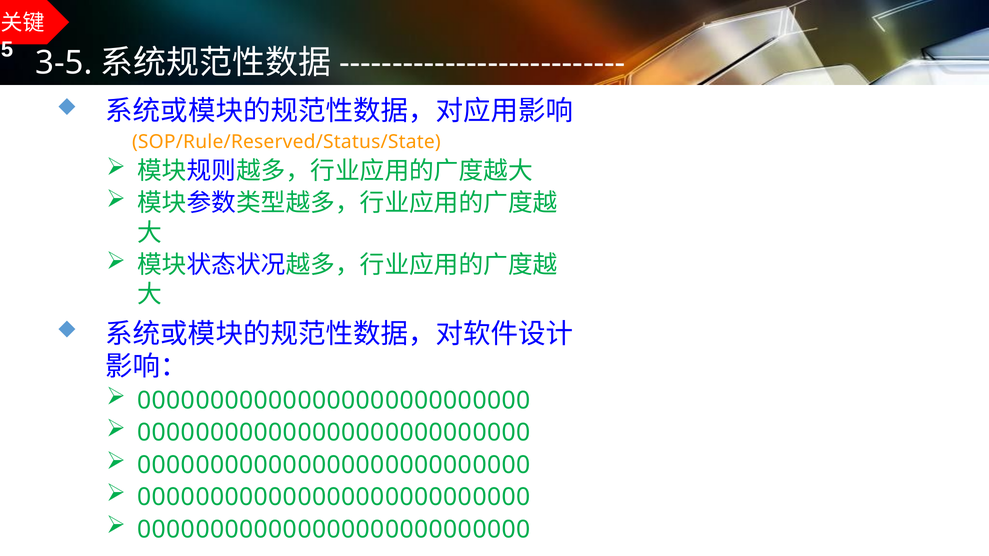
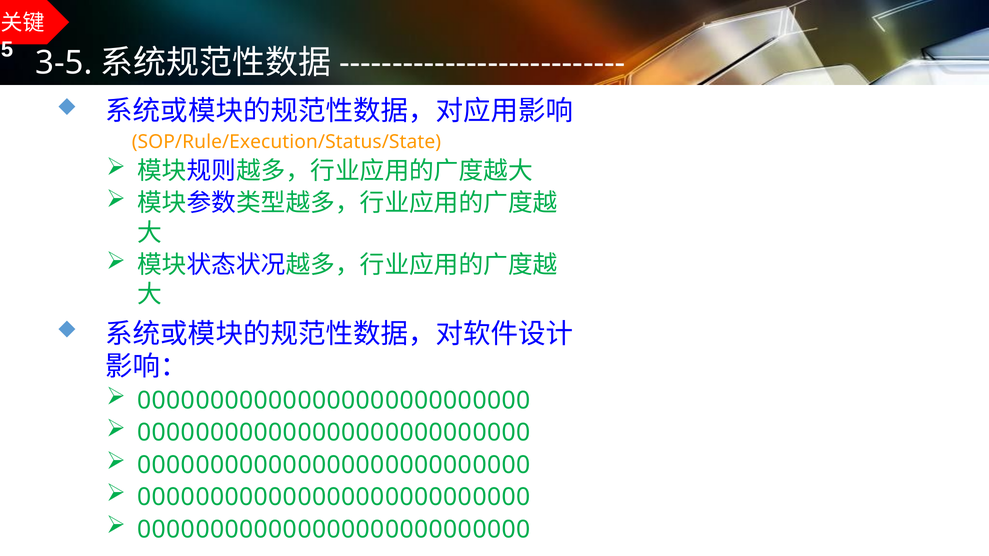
SOP/Rule/Reserved/Status/State: SOP/Rule/Reserved/Status/State -> SOP/Rule/Execution/Status/State
